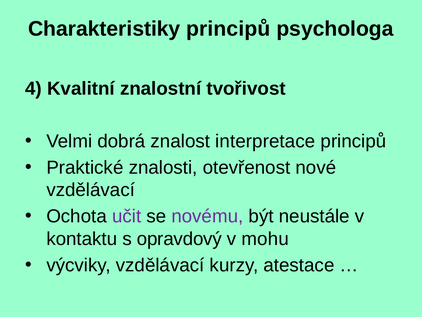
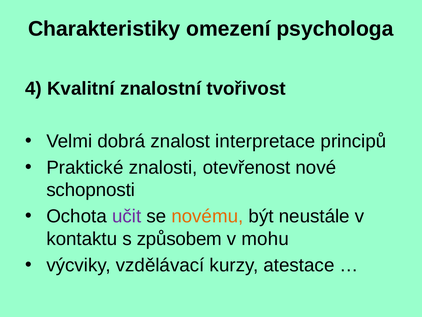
Charakteristiky principů: principů -> omezení
vzdělávací at (91, 190): vzdělávací -> schopnosti
novému colour: purple -> orange
opravdový: opravdový -> způsobem
